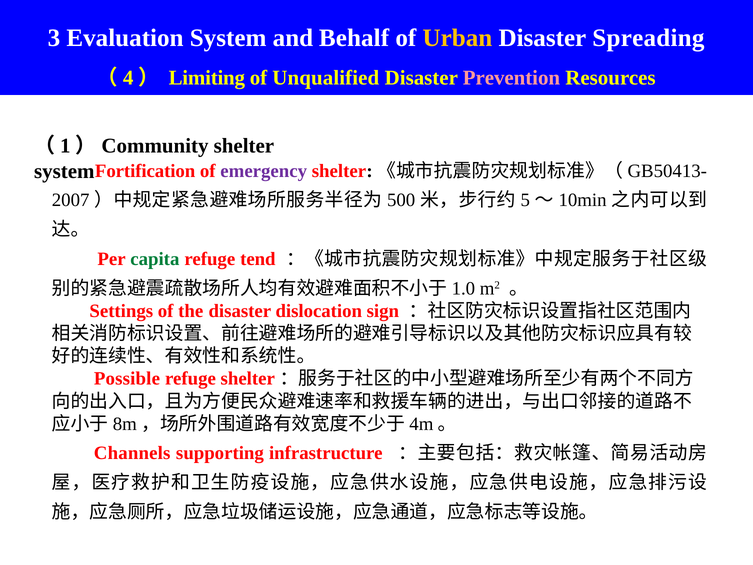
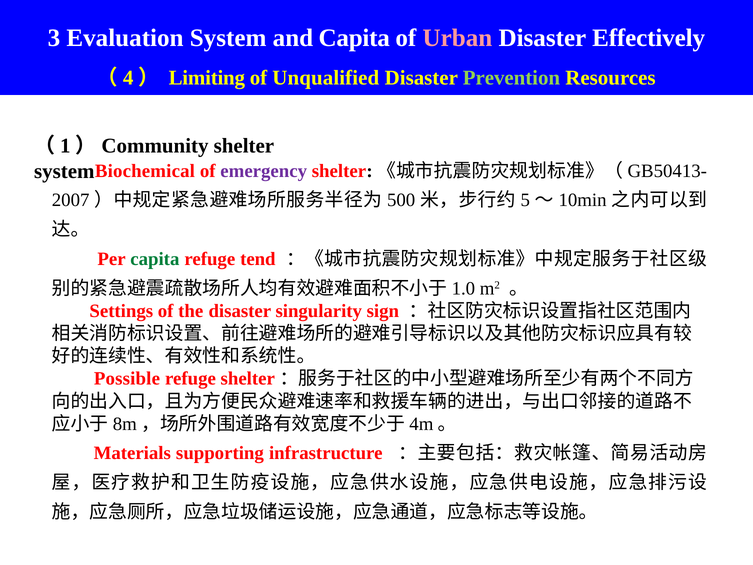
and Behalf: Behalf -> Capita
Urban colour: yellow -> pink
Spreading: Spreading -> Effectively
Prevention colour: pink -> light green
Fortification: Fortification -> Biochemical
dislocation: dislocation -> singularity
Channels: Channels -> Materials
